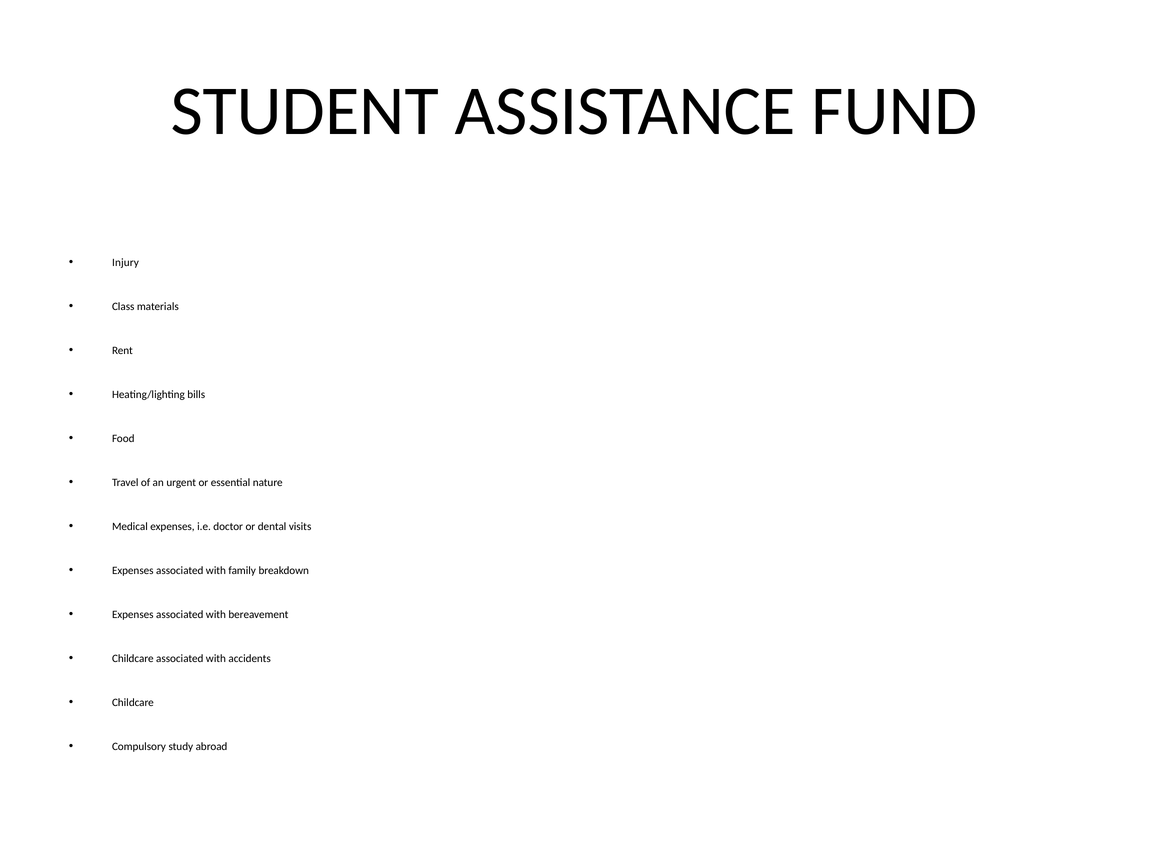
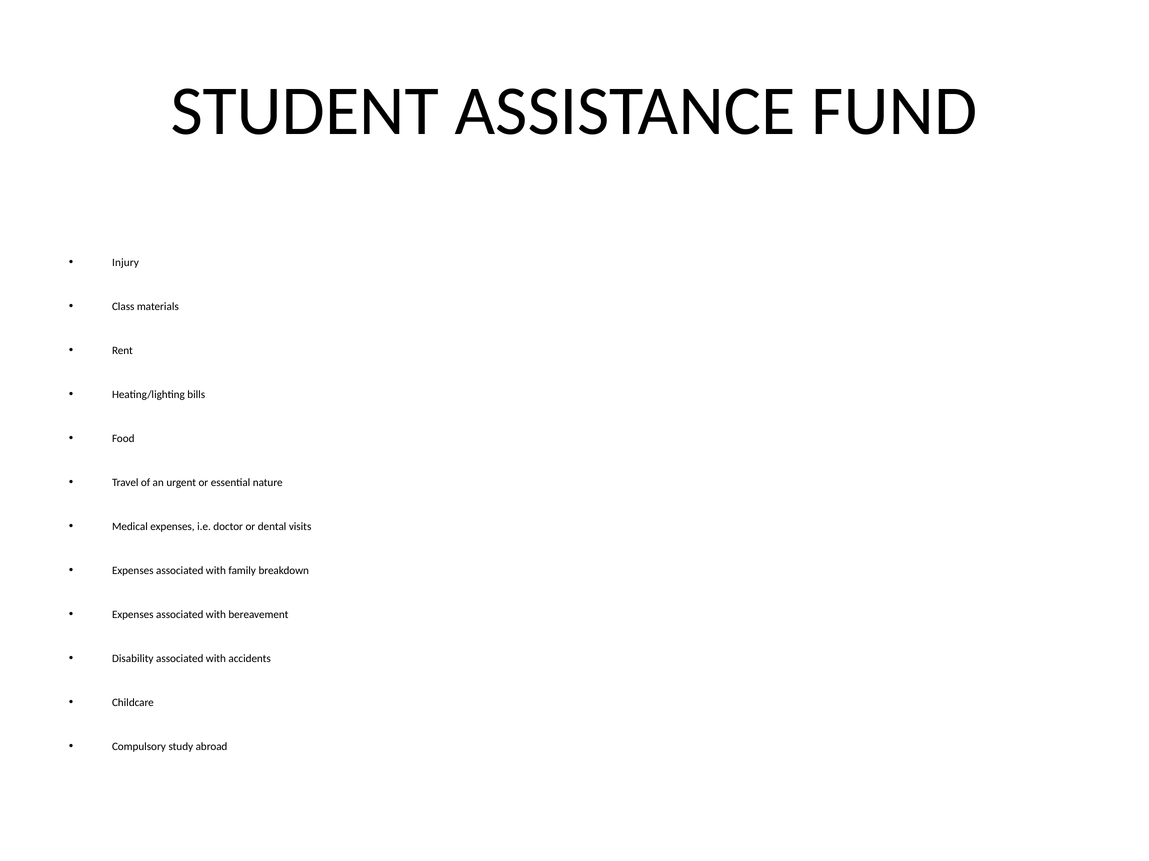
Childcare at (133, 659): Childcare -> Disability
